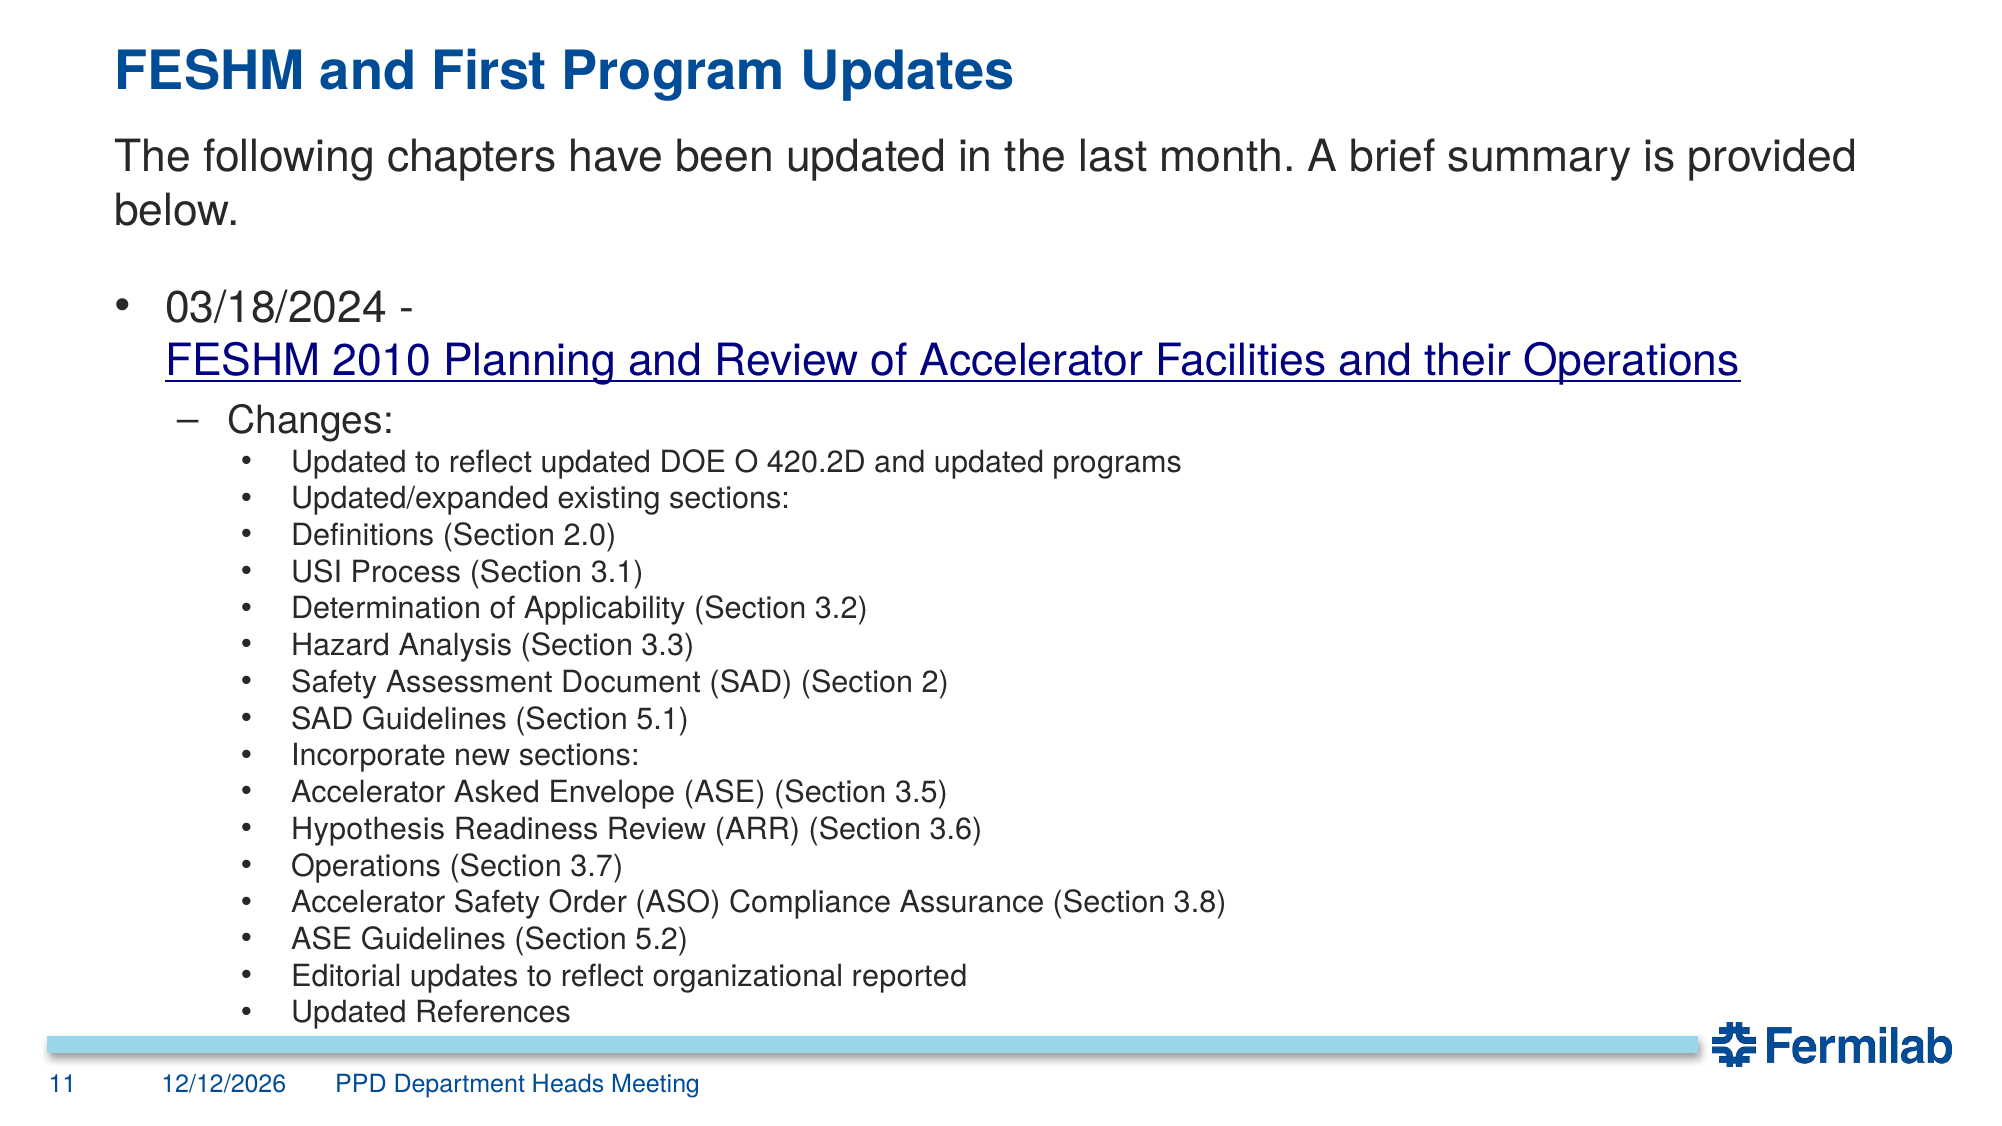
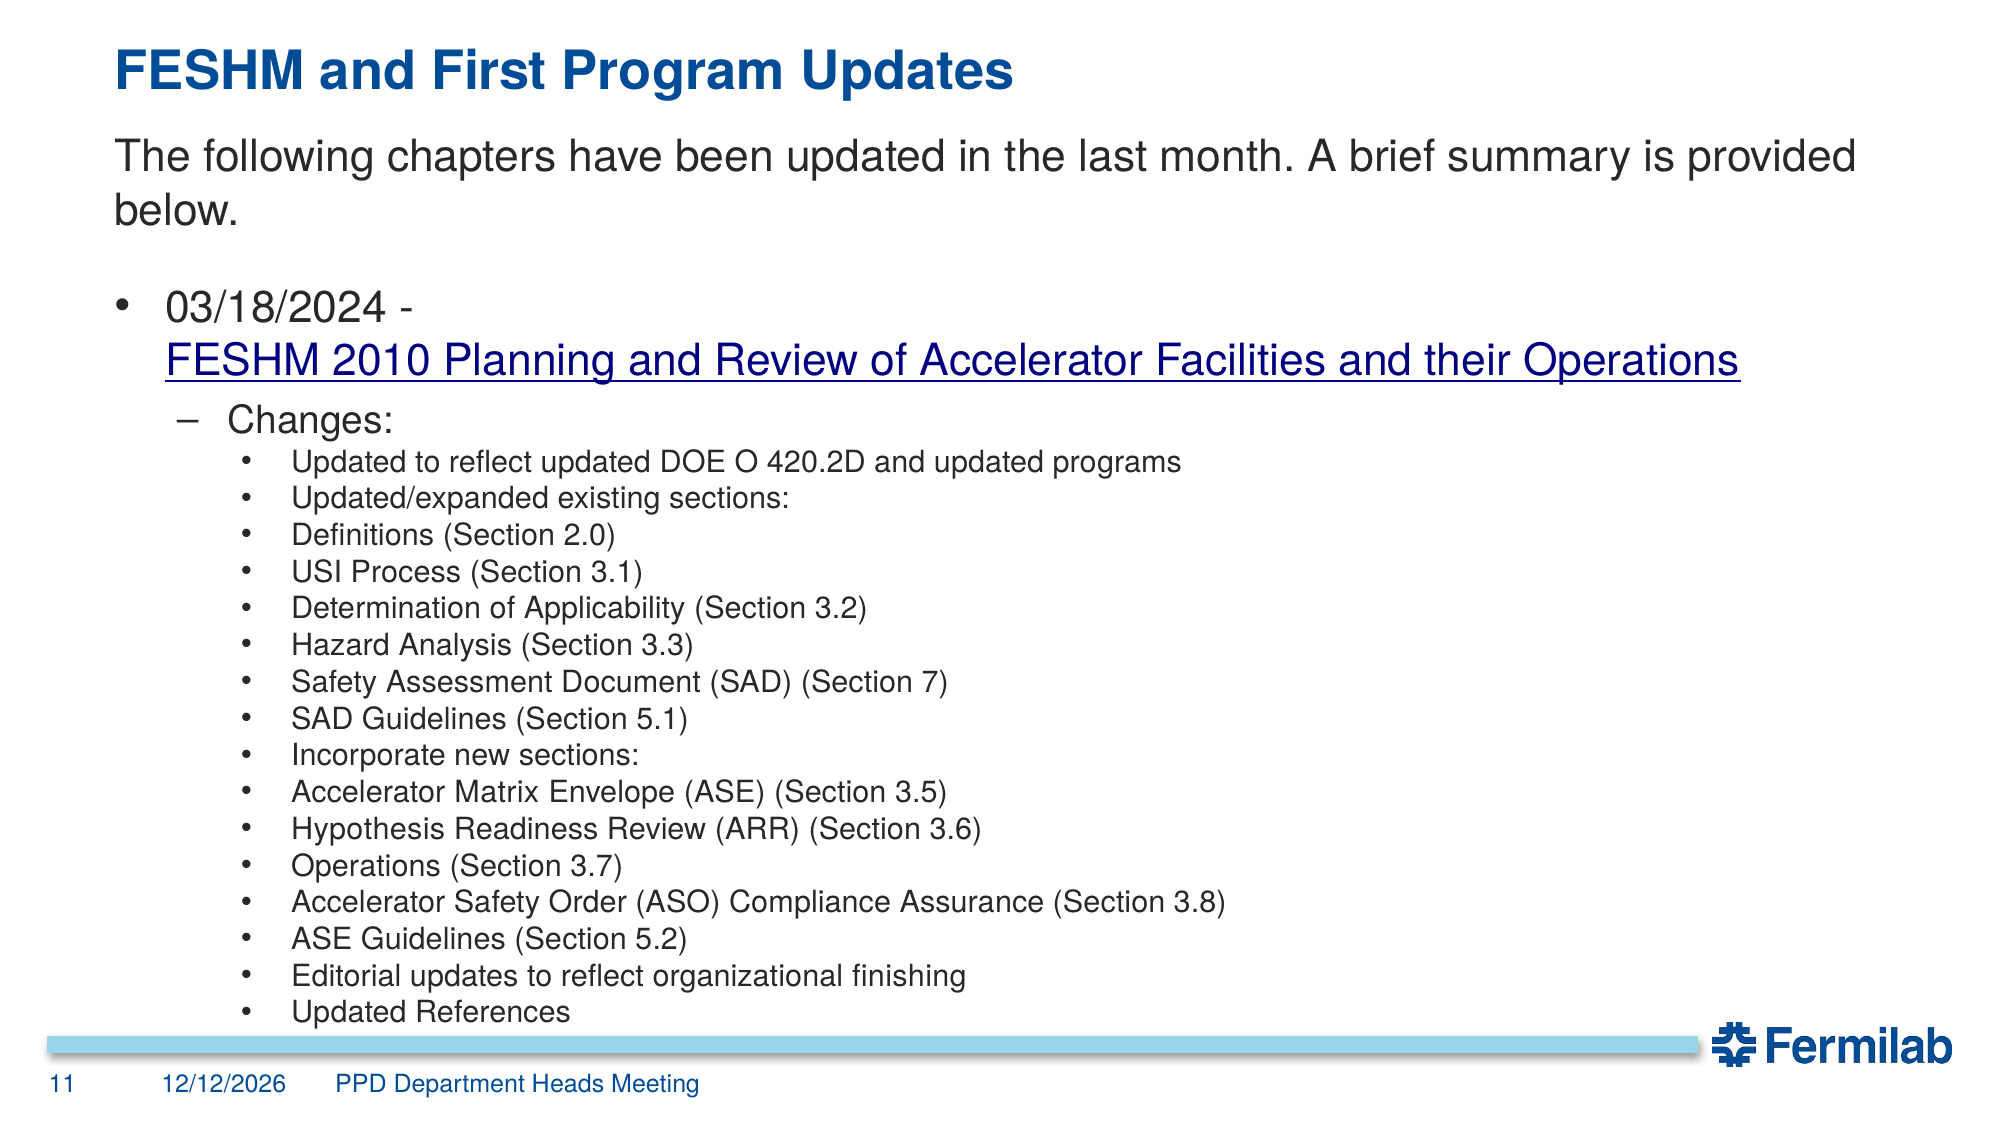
2: 2 -> 7
Asked: Asked -> Matrix
reported: reported -> finishing
